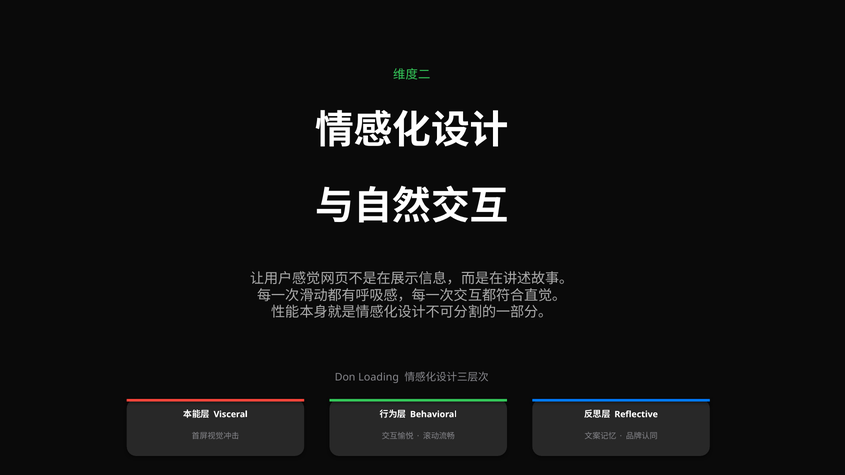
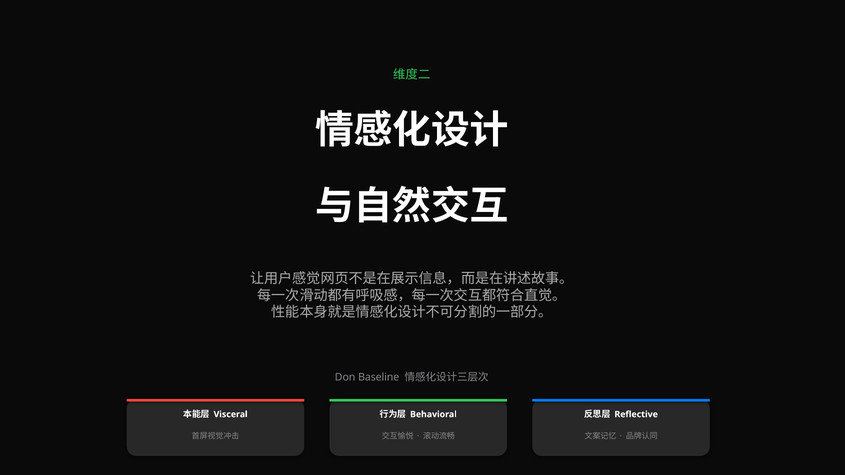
Loading: Loading -> Baseline
